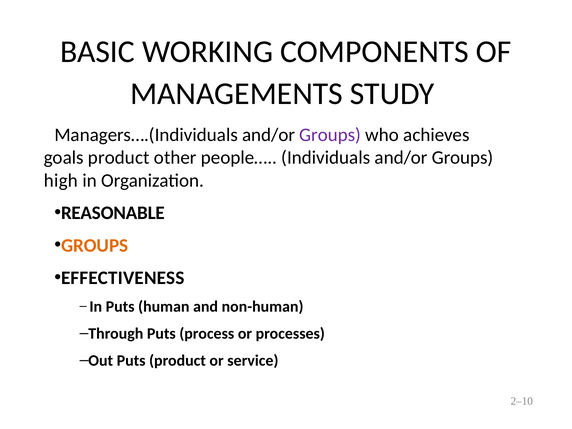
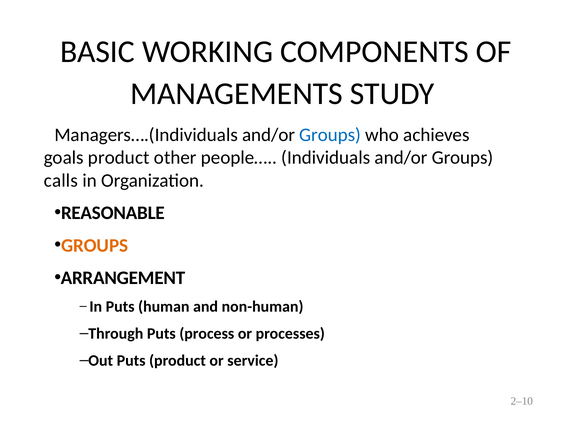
Groups at (330, 135) colour: purple -> blue
high: high -> calls
EFFECTIVENESS: EFFECTIVENESS -> ARRANGEMENT
